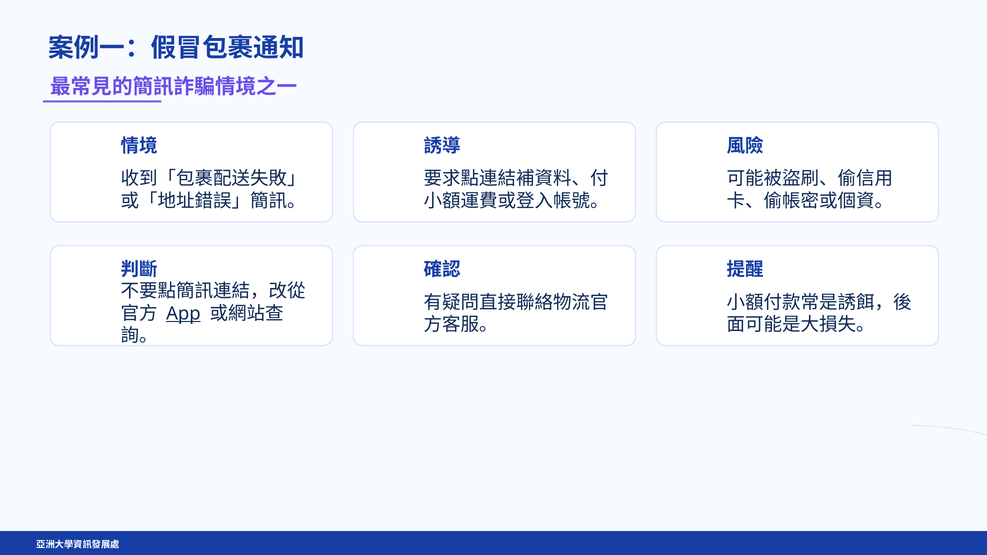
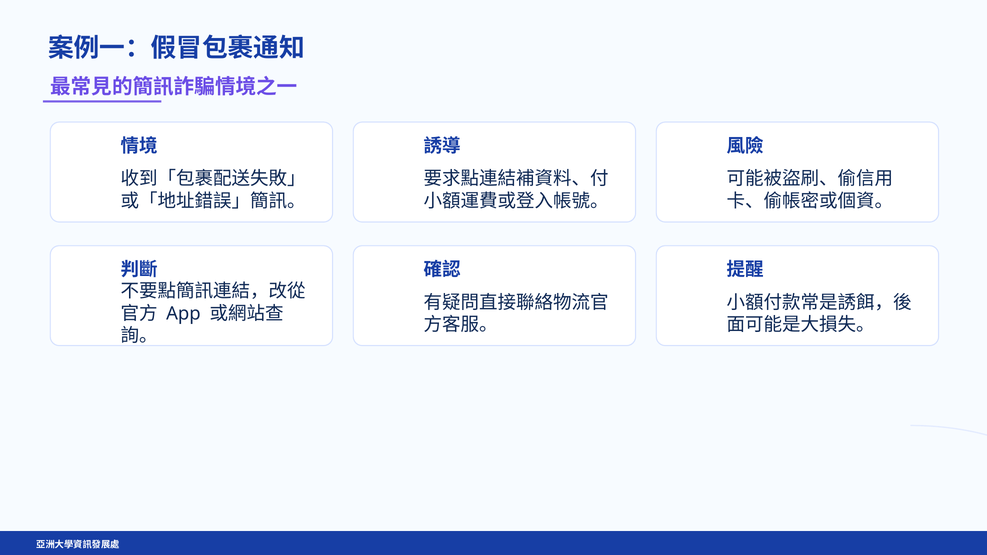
App underline: present -> none
